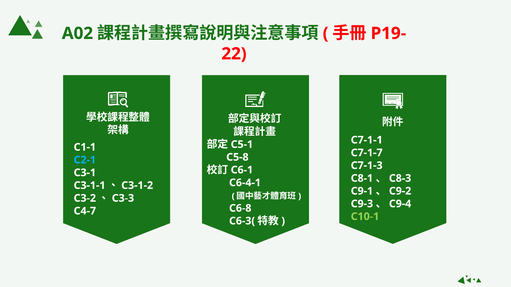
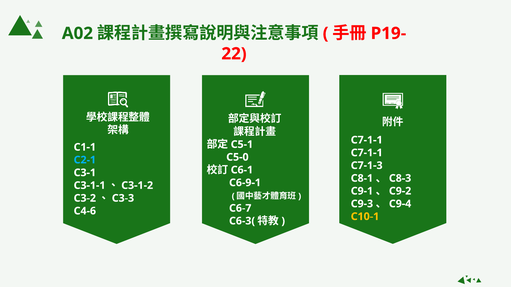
C7-1-7 at (367, 153): C7-1-7 -> C7-1-1
C5-8: C5-8 -> C5-0
C6-4-1: C6-4-1 -> C6-9-1
C6-8: C6-8 -> C6-7
C4-7: C4-7 -> C4-6
C10-1 colour: light green -> yellow
